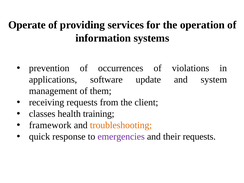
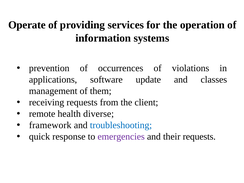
system: system -> classes
classes: classes -> remote
training: training -> diverse
troubleshooting colour: orange -> blue
